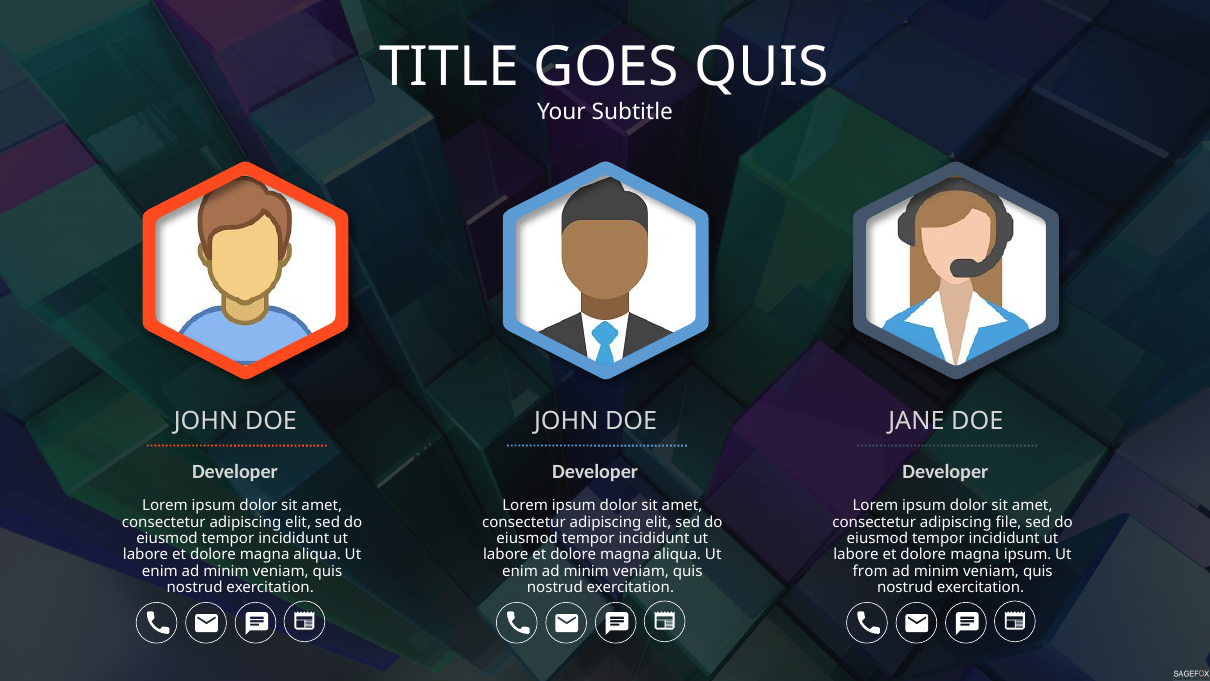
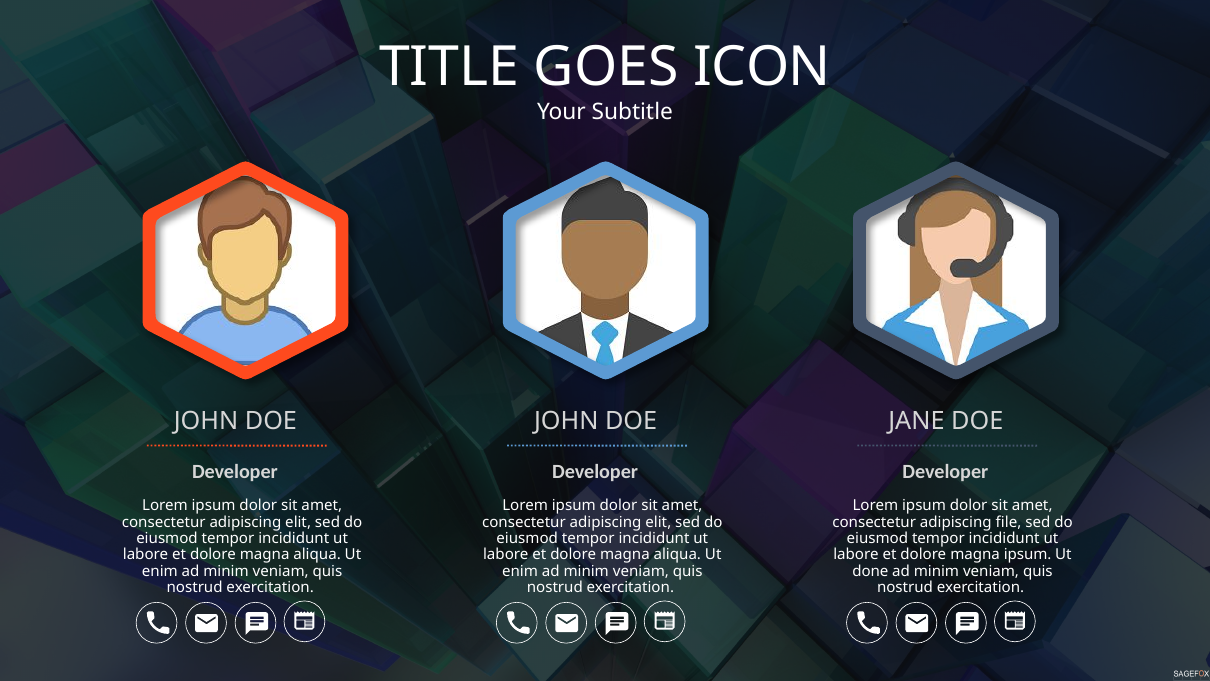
GOES QUIS: QUIS -> ICON
from: from -> done
